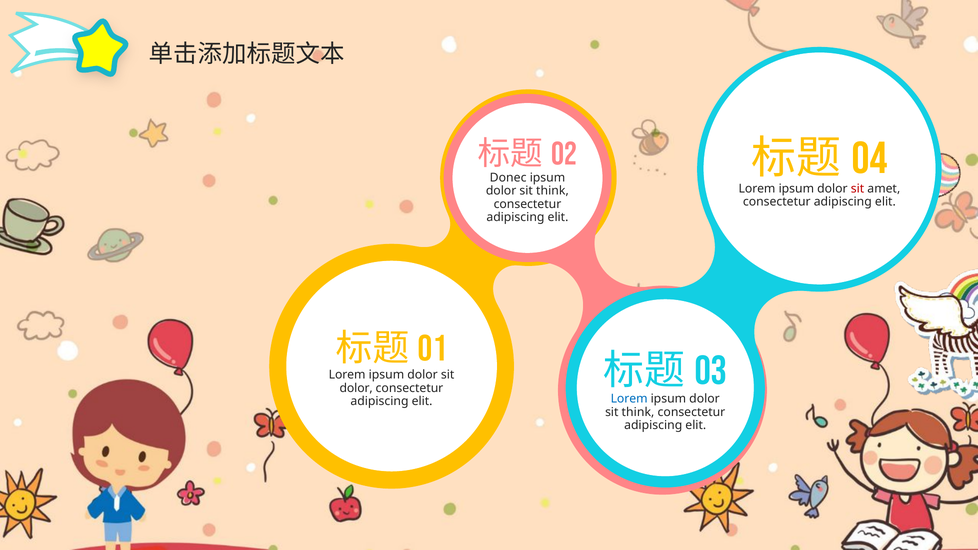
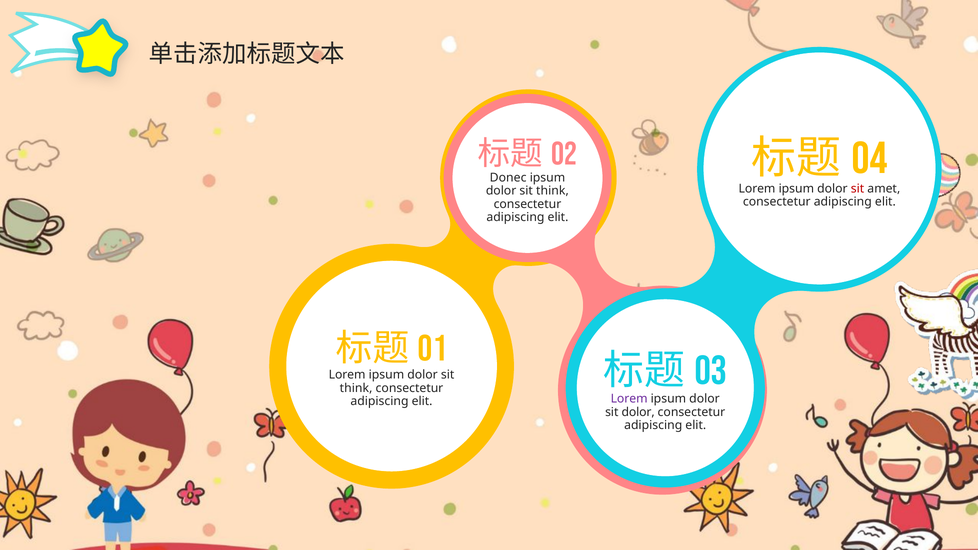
dolor at (356, 388): dolor -> think
Lorem at (629, 399) colour: blue -> purple
think at (638, 412): think -> dolor
